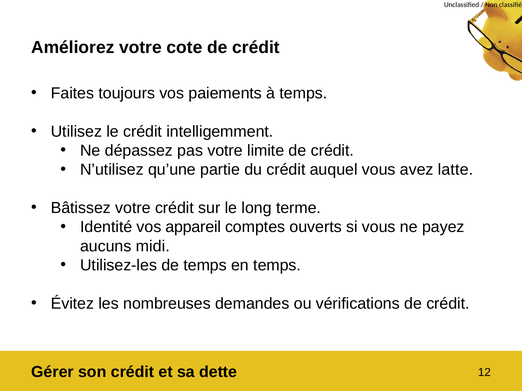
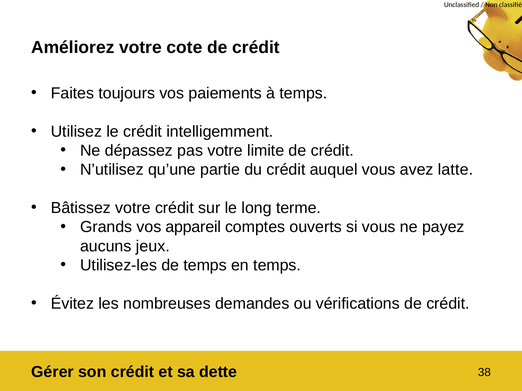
Identité: Identité -> Grands
midi: midi -> jeux
12: 12 -> 38
